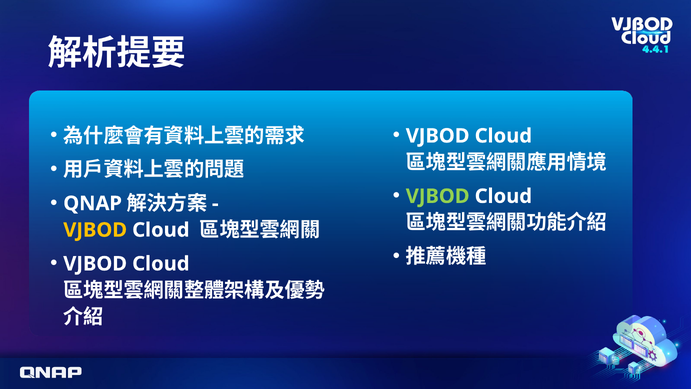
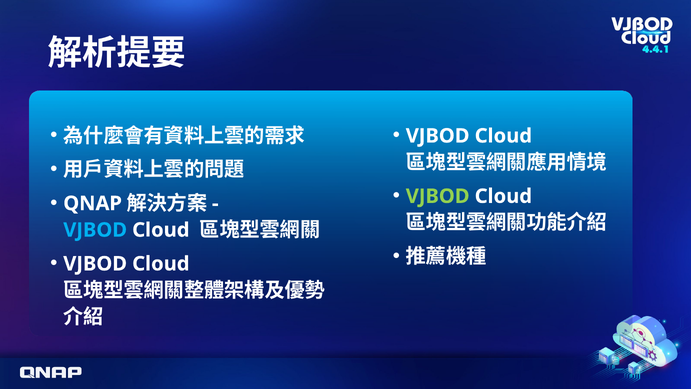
VJBOD at (95, 230) colour: yellow -> light blue
